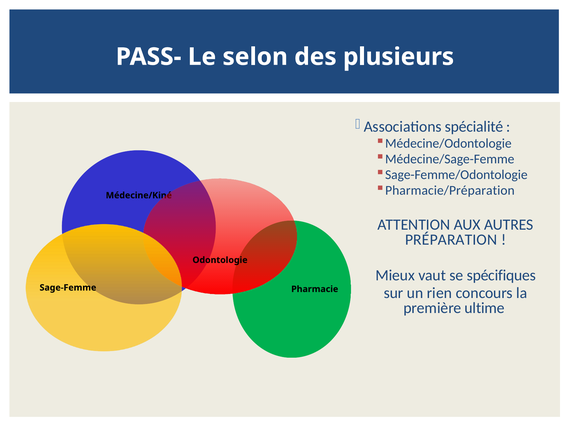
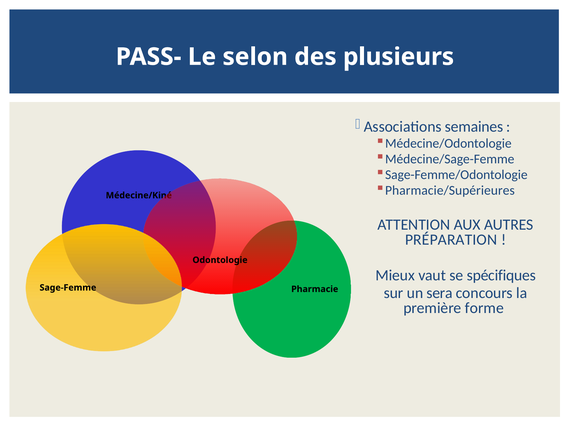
spécialité: spécialité -> semaines
Pharmacie/Préparation: Pharmacie/Préparation -> Pharmacie/Supérieures
rien: rien -> sera
ultime: ultime -> forme
